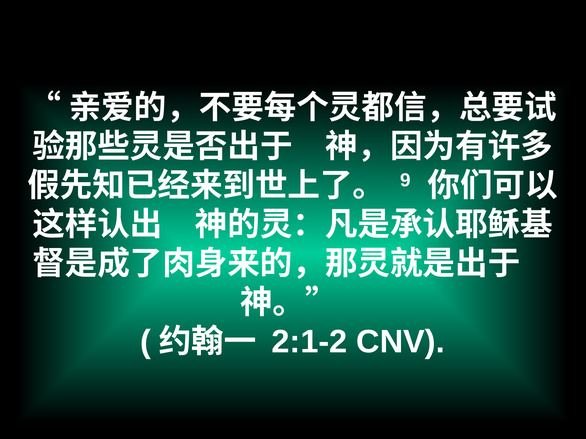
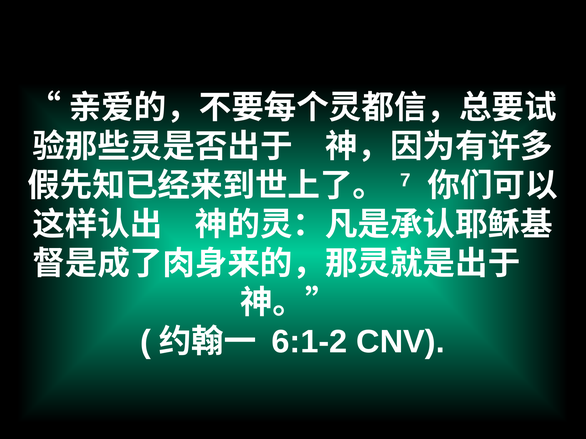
9: 9 -> 7
2:1-2: 2:1-2 -> 6:1-2
